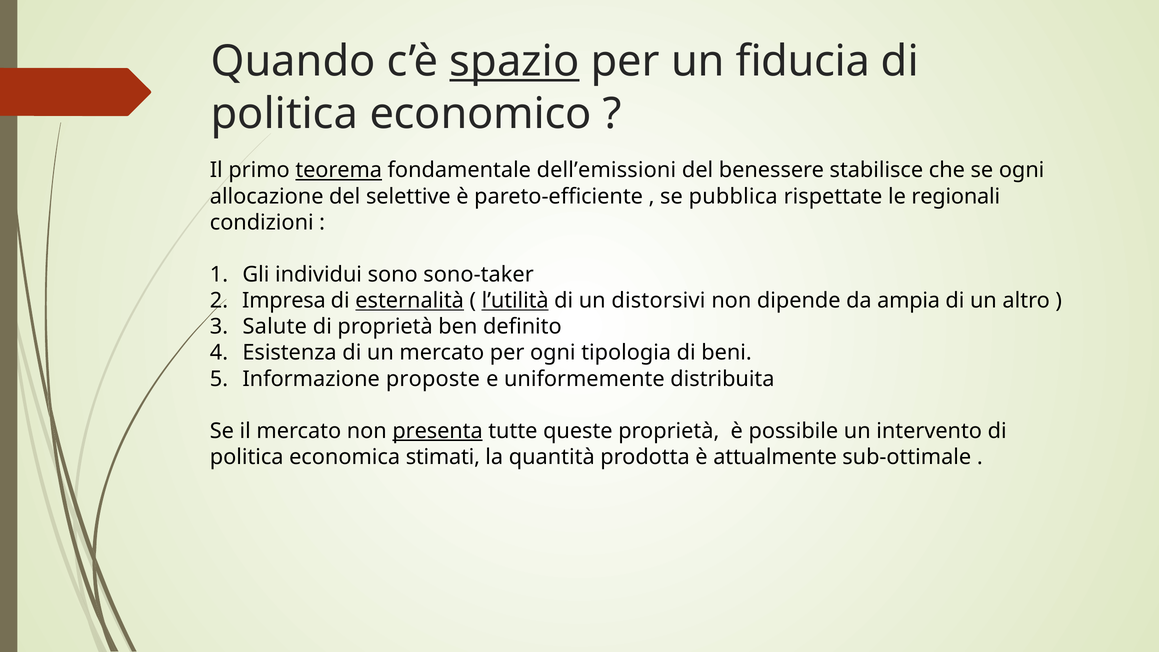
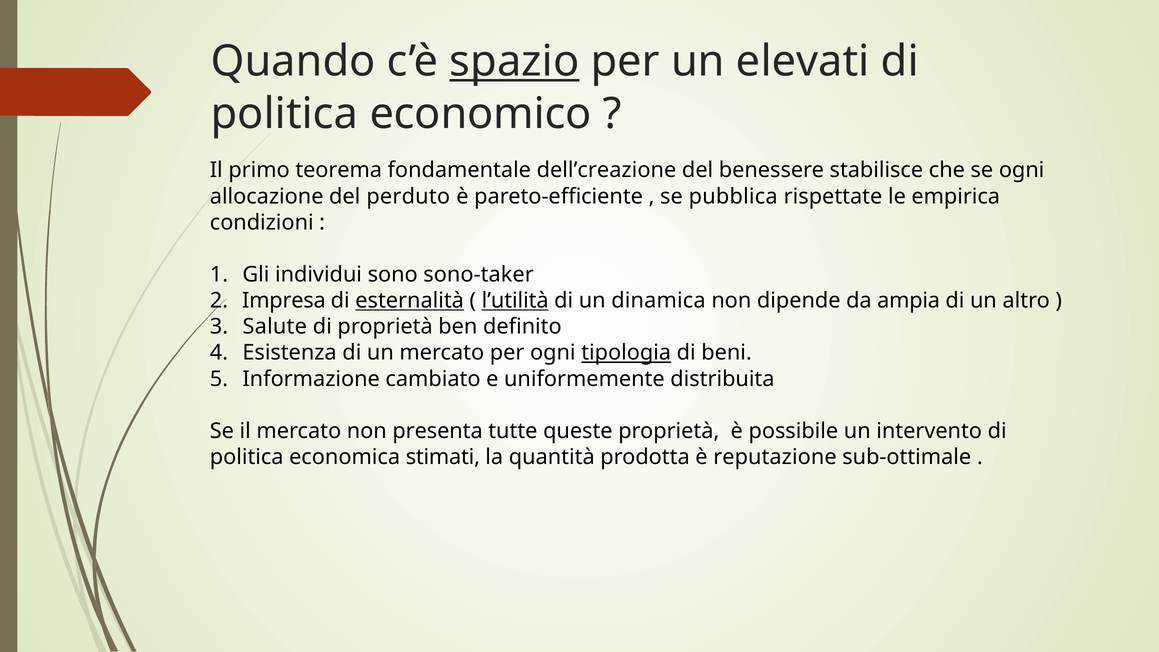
fiducia: fiducia -> elevati
teorema underline: present -> none
dell’emissioni: dell’emissioni -> dell’creazione
selettive: selettive -> perduto
regionali: regionali -> empirica
distorsivi: distorsivi -> dinamica
tipologia underline: none -> present
proposte: proposte -> cambiato
presenta underline: present -> none
attualmente: attualmente -> reputazione
